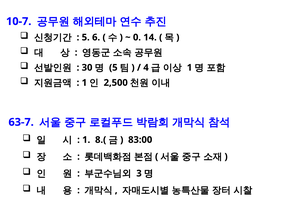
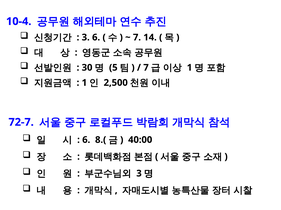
10-7: 10-7 -> 10-4
5 at (86, 37): 5 -> 3
0 at (137, 37): 0 -> 7
4 at (146, 68): 4 -> 7
63-7: 63-7 -> 72-7
1 at (86, 140): 1 -> 6
83:00: 83:00 -> 40:00
